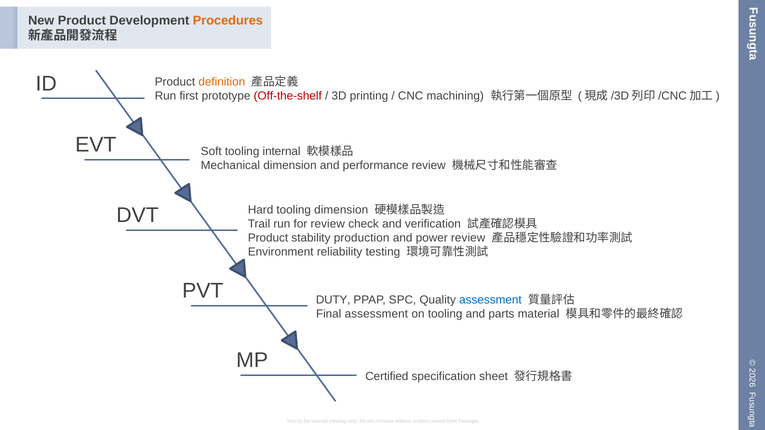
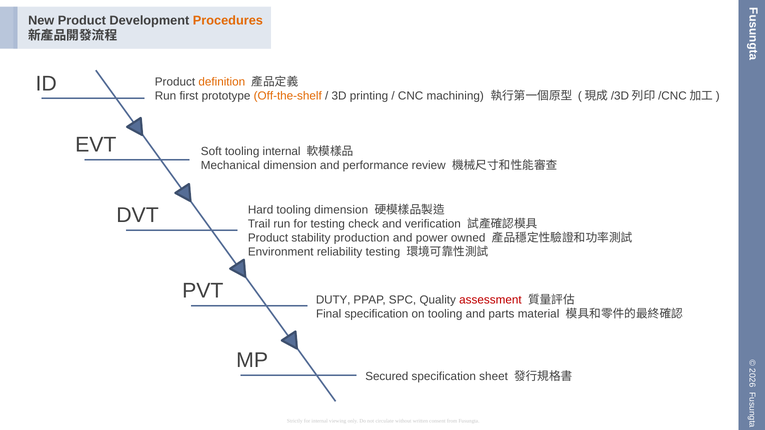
Off-the-shelf colour: red -> orange
for review: review -> testing
power review: review -> owned
assessment at (490, 300) colour: blue -> red
Final assessment: assessment -> specification
Certified: Certified -> Secured
